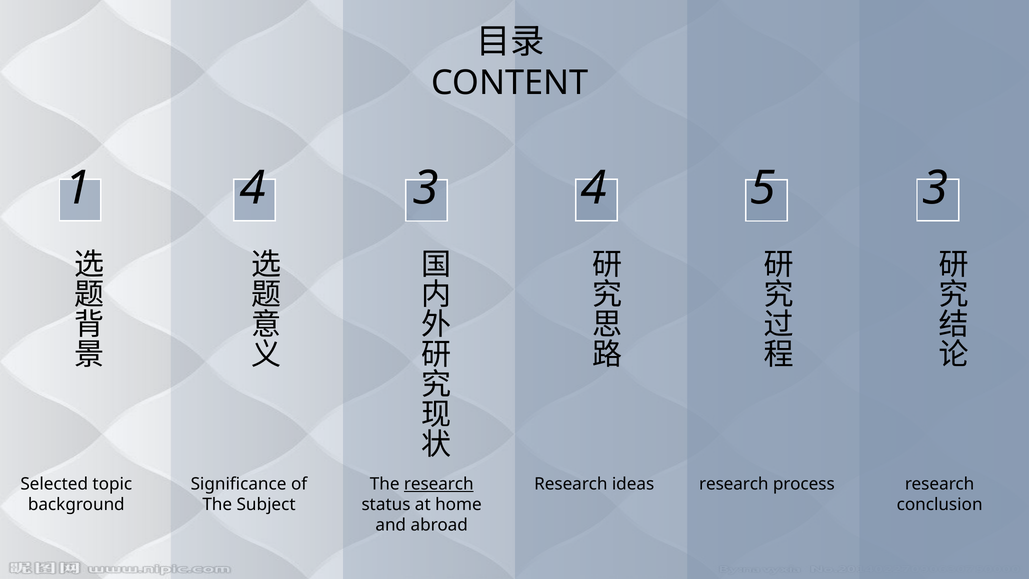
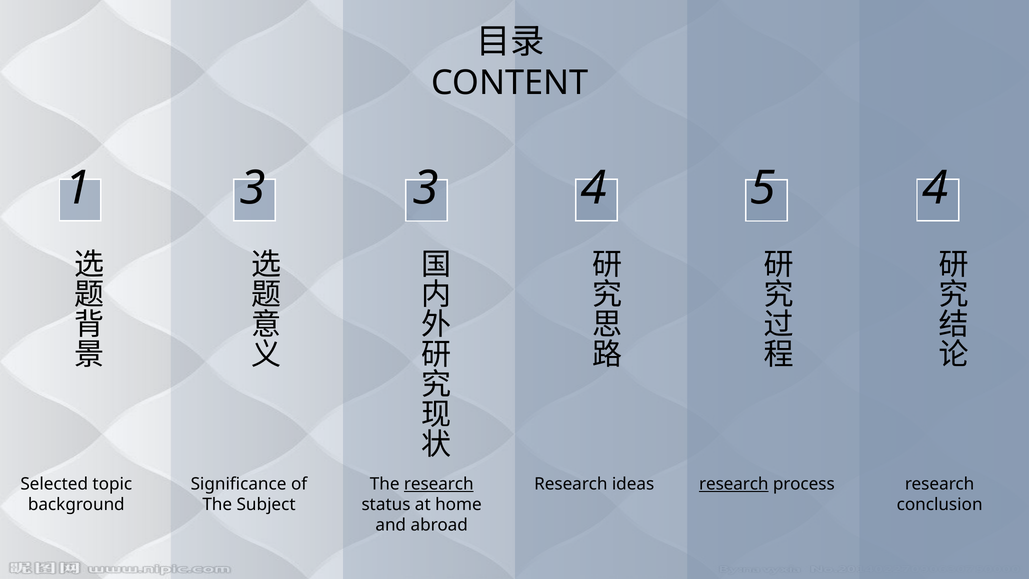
1 4: 4 -> 3
3 3: 3 -> 4
research at (734, 484) underline: none -> present
